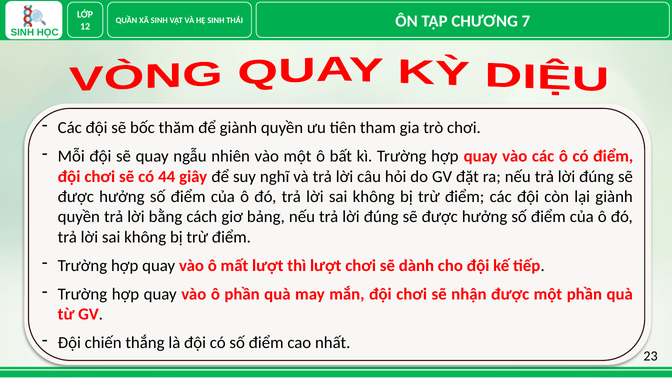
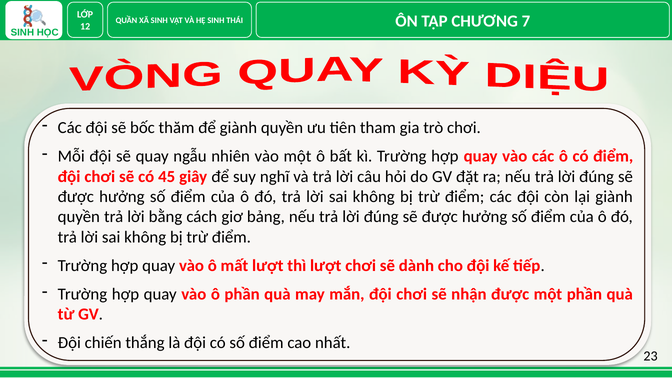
44: 44 -> 45
